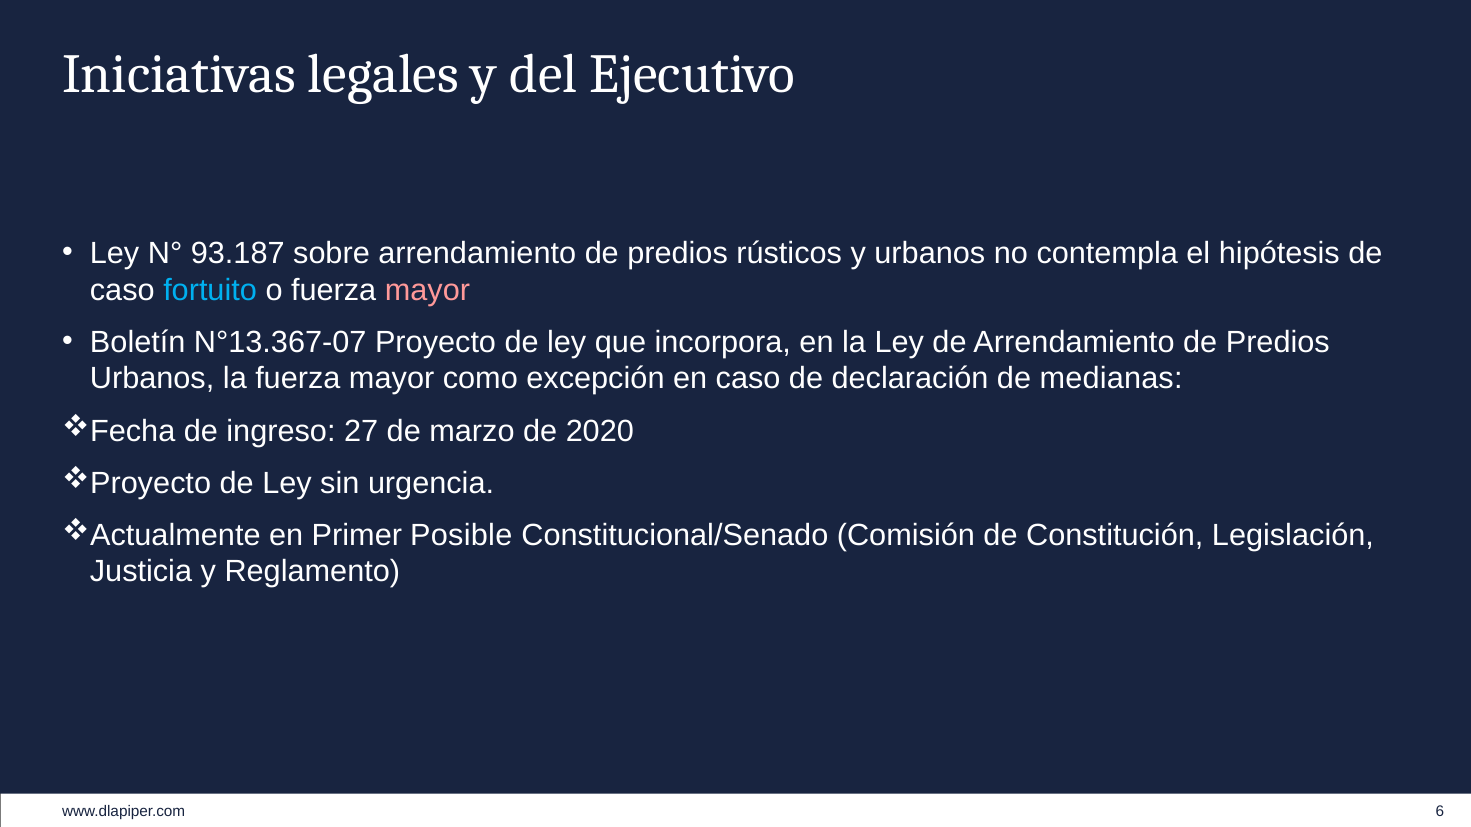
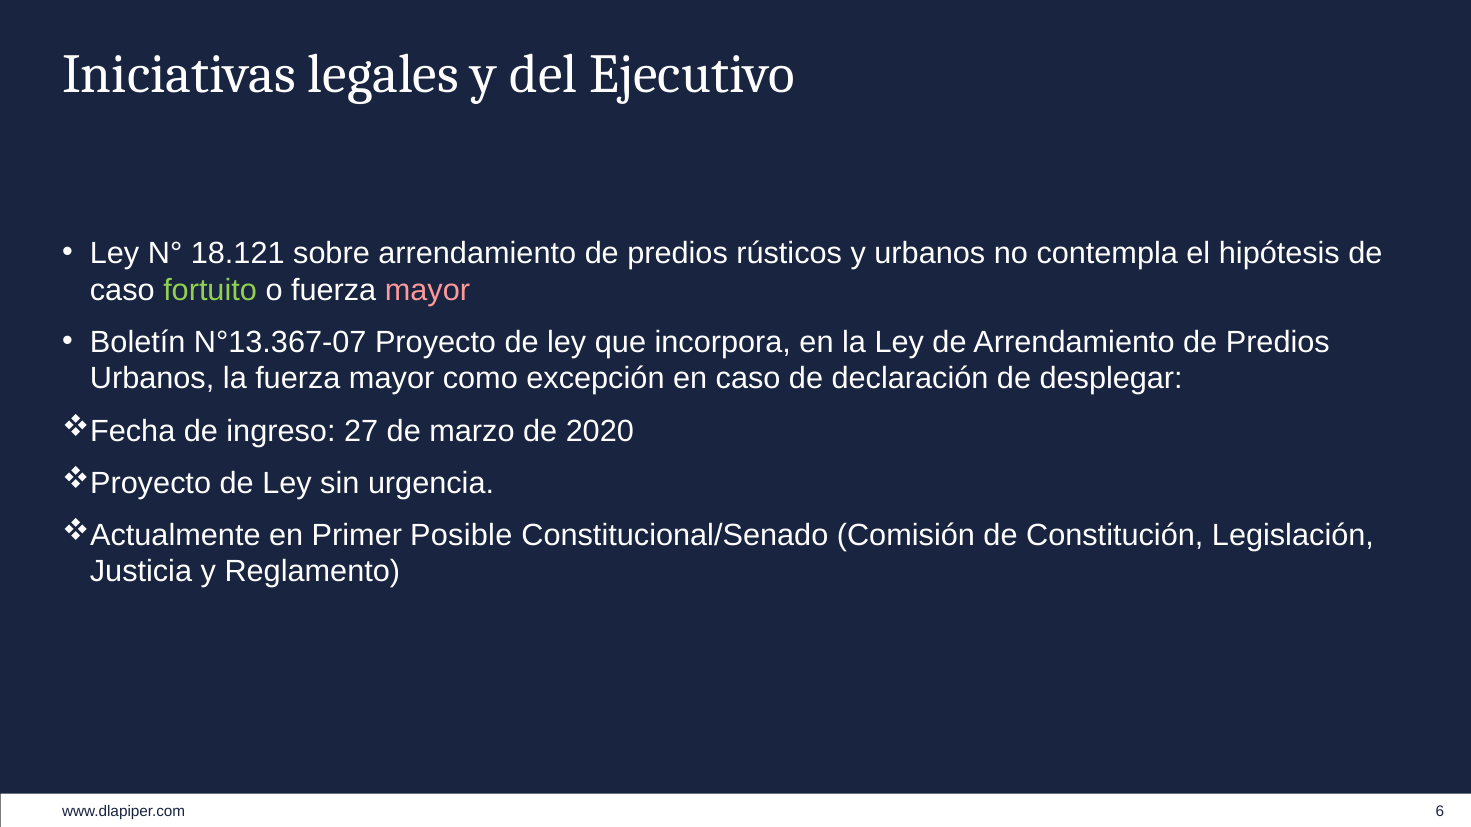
93.187: 93.187 -> 18.121
fortuito colour: light blue -> light green
medianas: medianas -> desplegar
